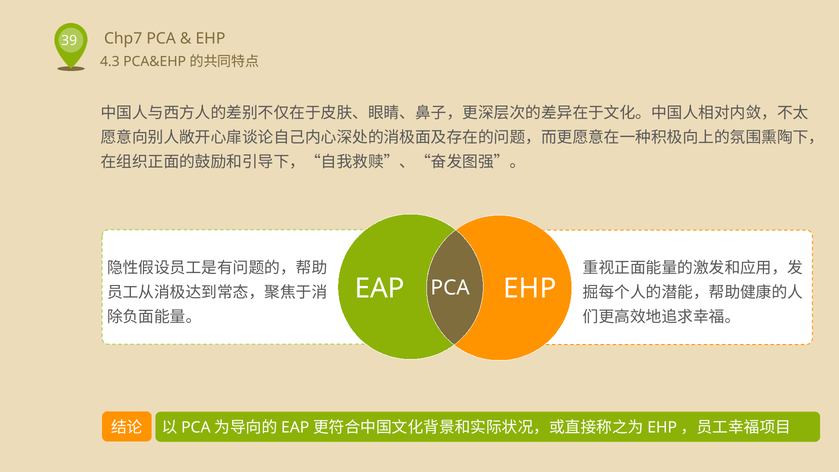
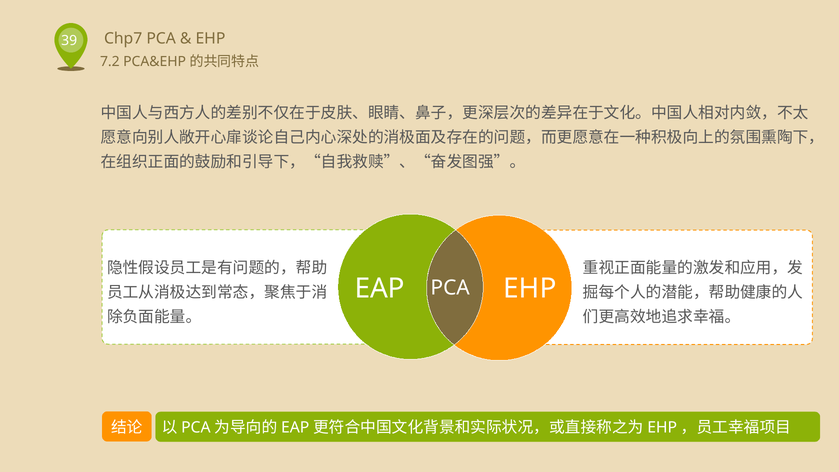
4.3: 4.3 -> 7.2
